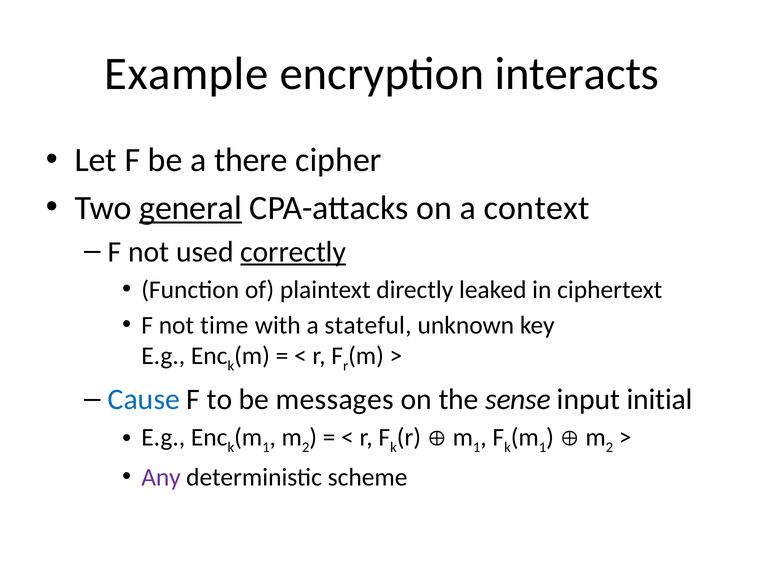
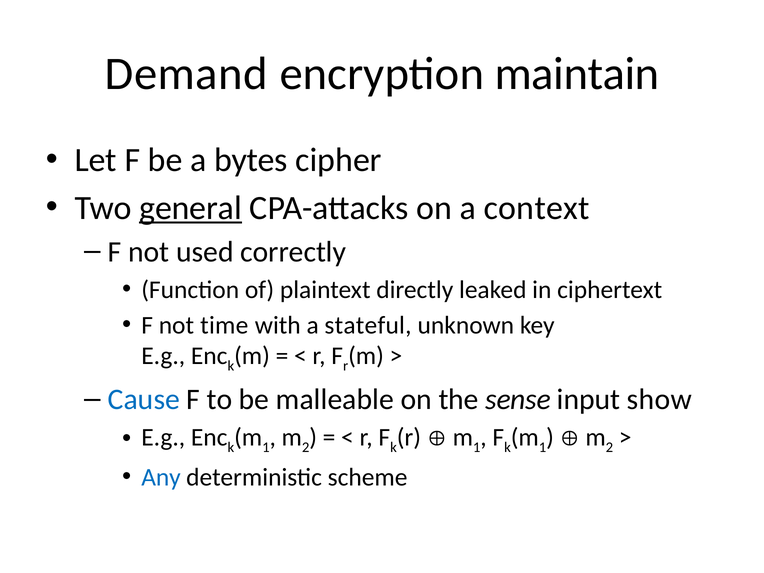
Example: Example -> Demand
interacts: interacts -> maintain
there: there -> bytes
correctly underline: present -> none
messages: messages -> malleable
initial: initial -> show
Any colour: purple -> blue
